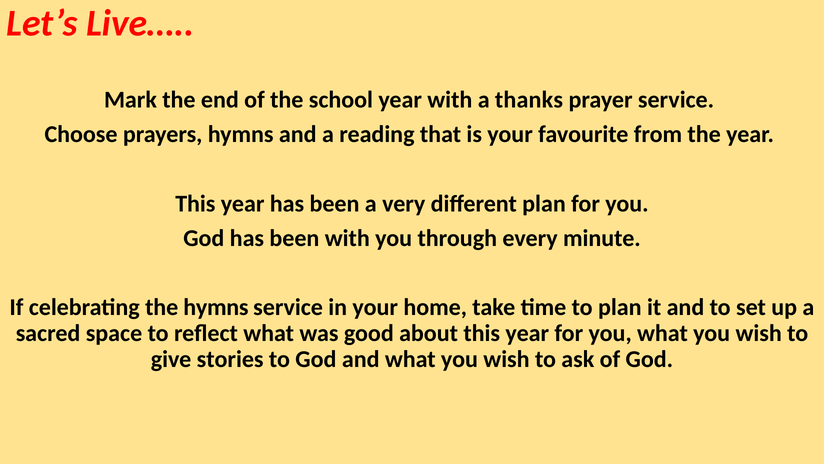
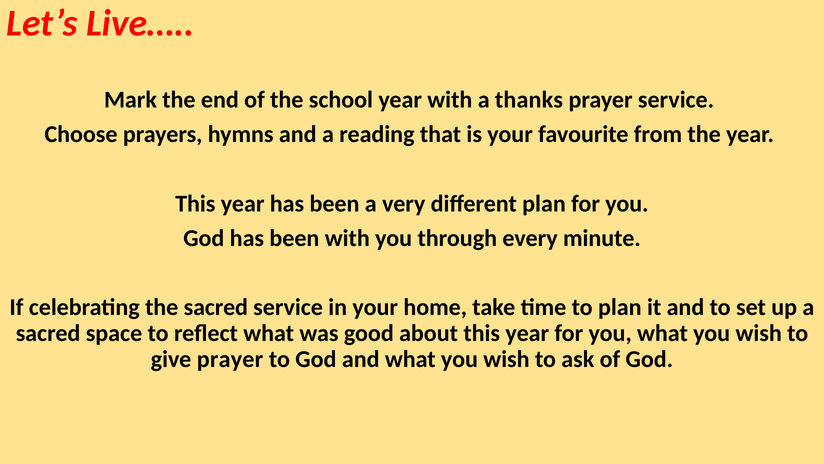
the hymns: hymns -> sacred
give stories: stories -> prayer
